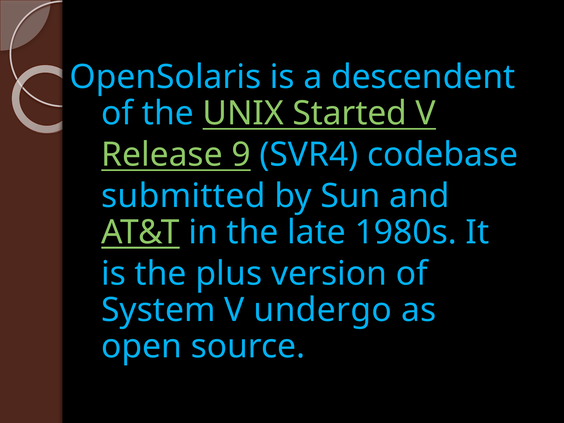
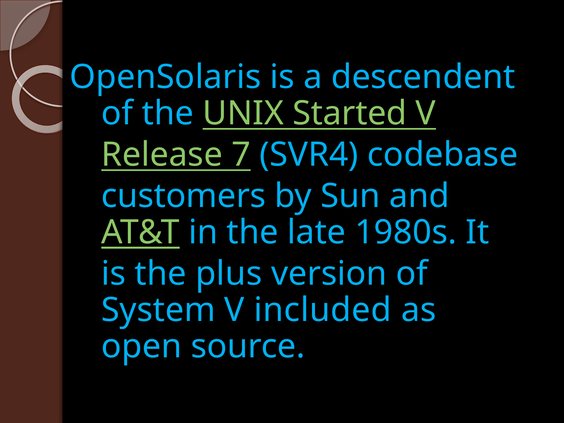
9: 9 -> 7
submitted: submitted -> customers
undergo: undergo -> included
